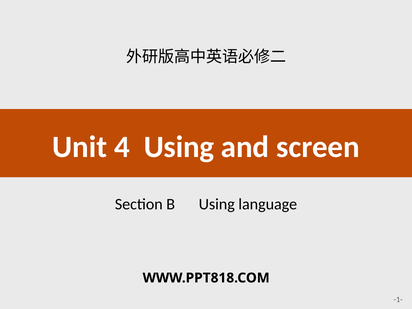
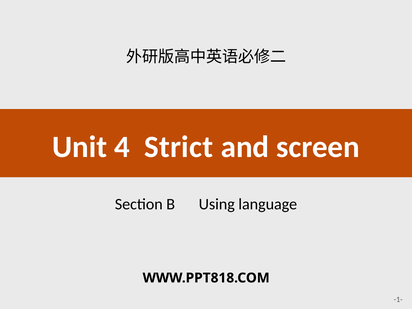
4 Using: Using -> Strict
